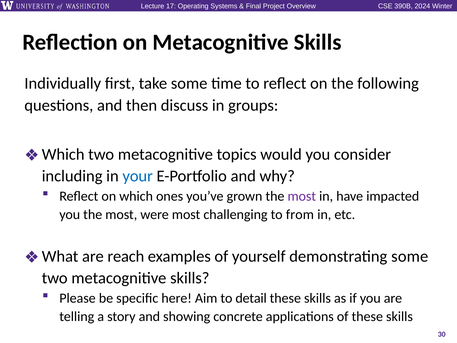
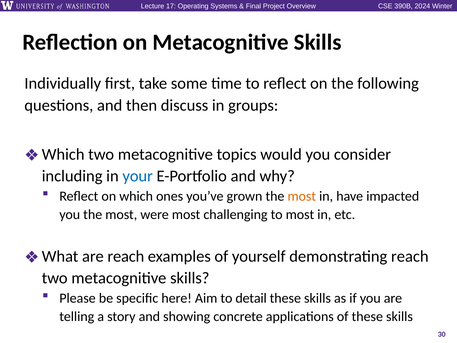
most at (302, 196) colour: purple -> orange
to from: from -> most
demonstrating some: some -> reach
